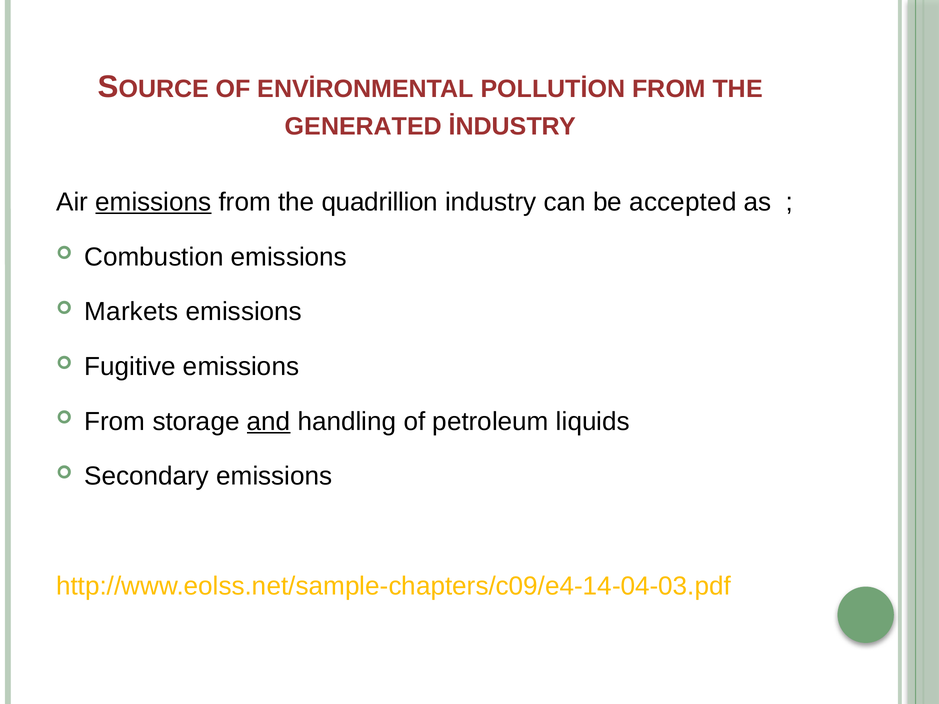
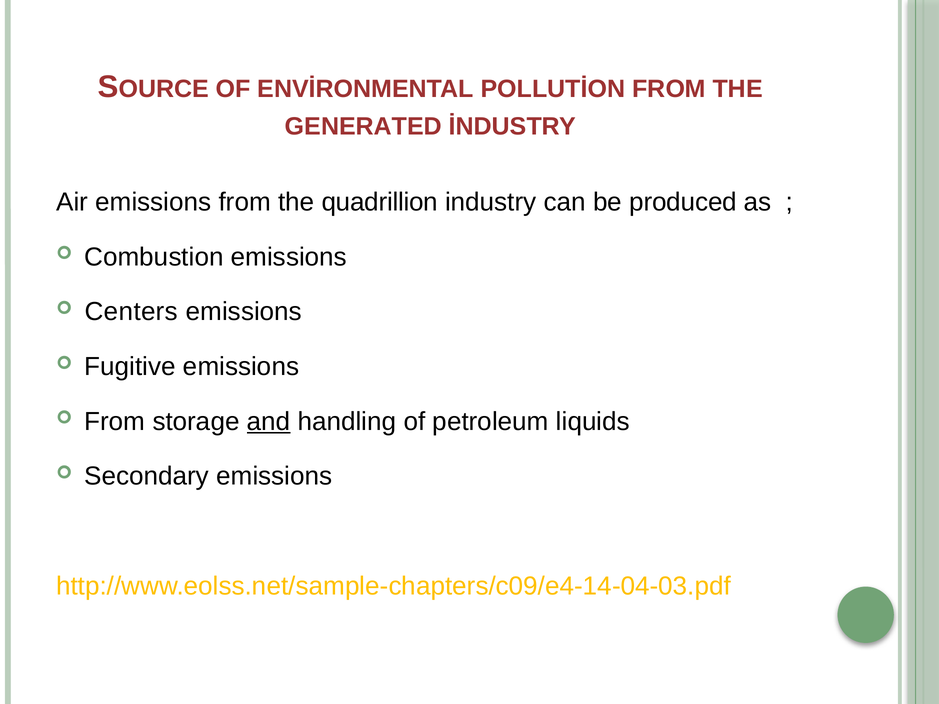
emissions at (153, 202) underline: present -> none
accepted: accepted -> produced
Markets: Markets -> Centers
